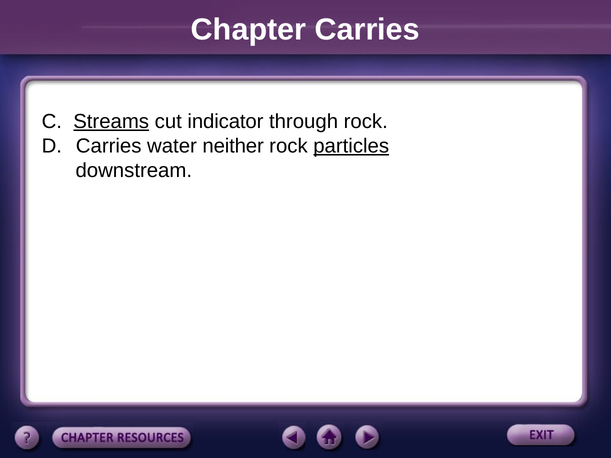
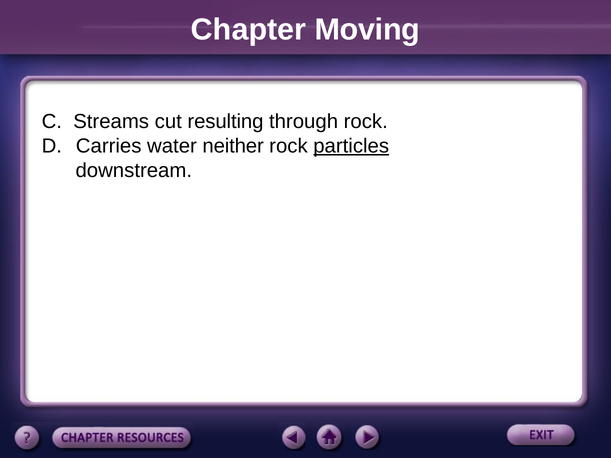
Chapter Carries: Carries -> Moving
Streams underline: present -> none
indicator: indicator -> resulting
